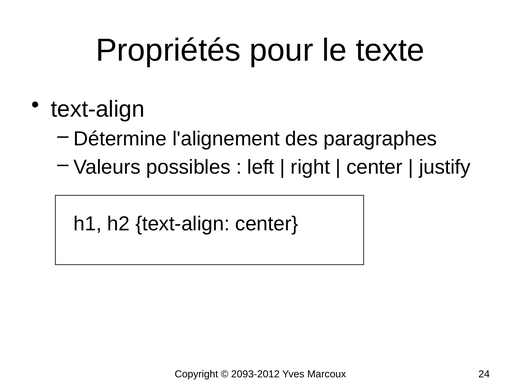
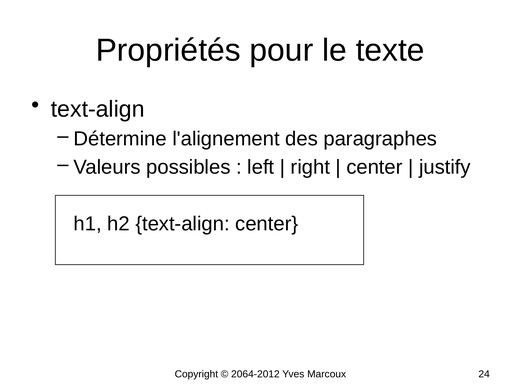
2093-2012: 2093-2012 -> 2064-2012
